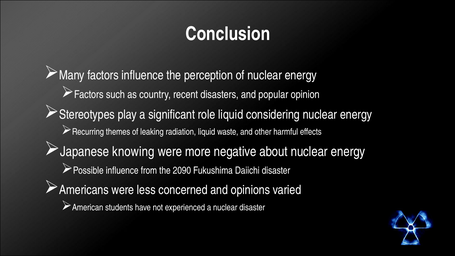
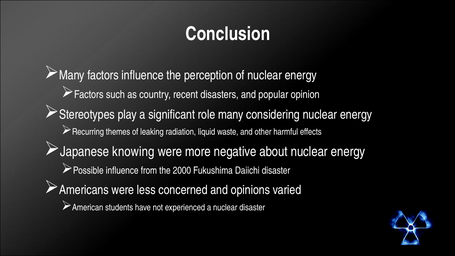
role liquid: liquid -> many
2090: 2090 -> 2000
